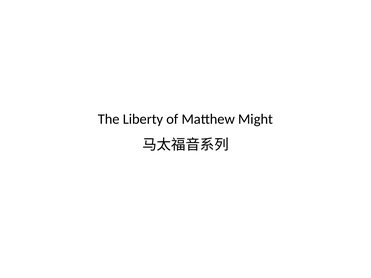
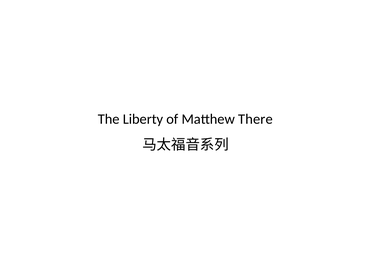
Might: Might -> There
